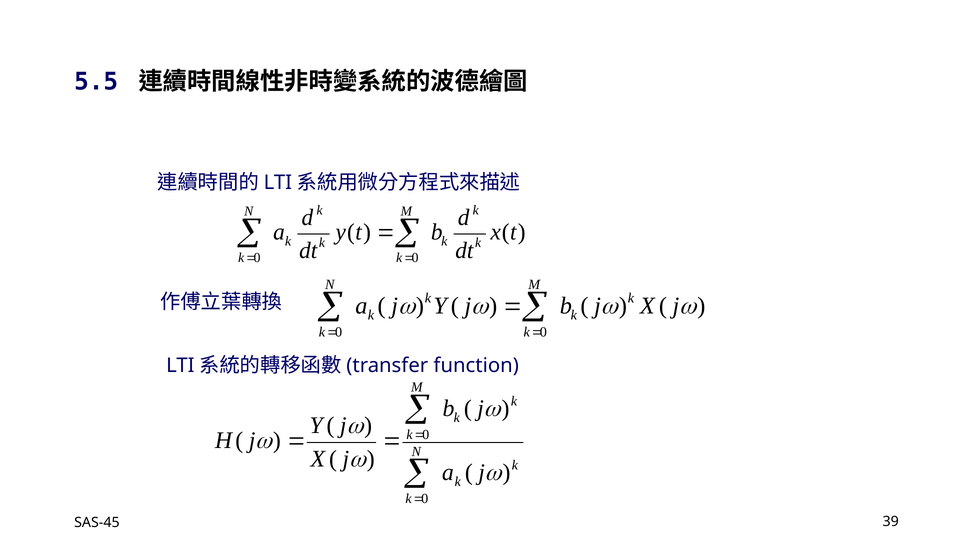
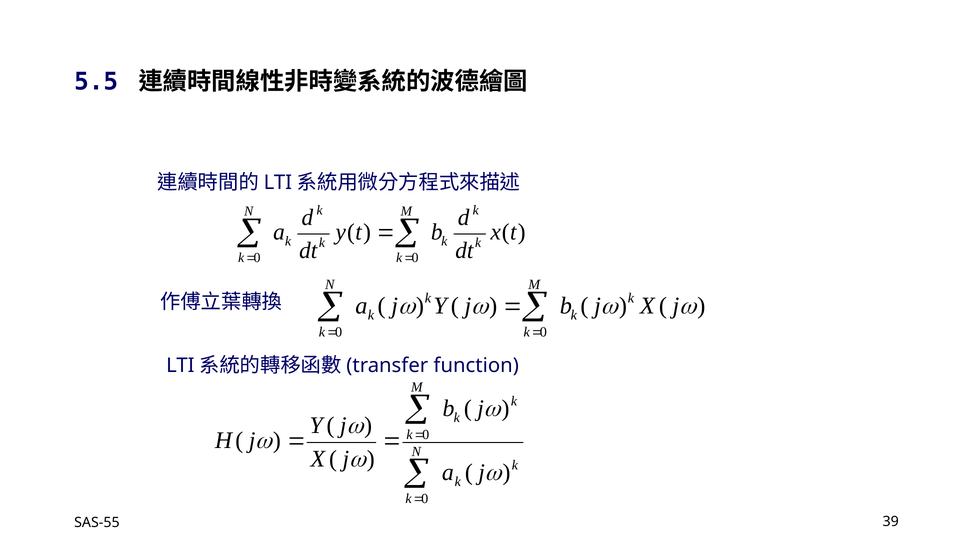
SAS-45: SAS-45 -> SAS-55
